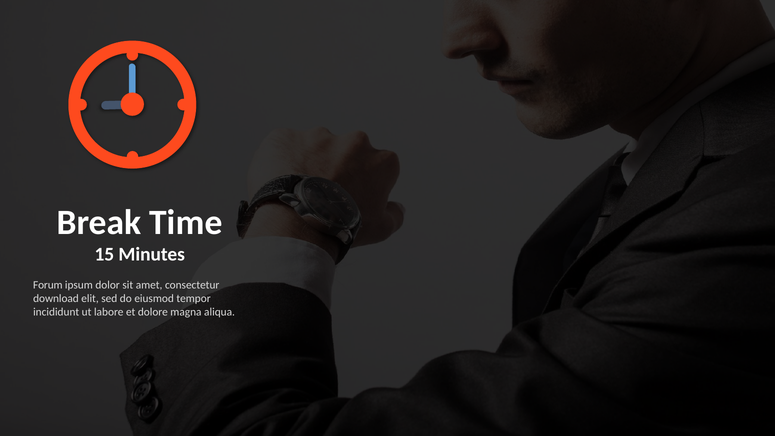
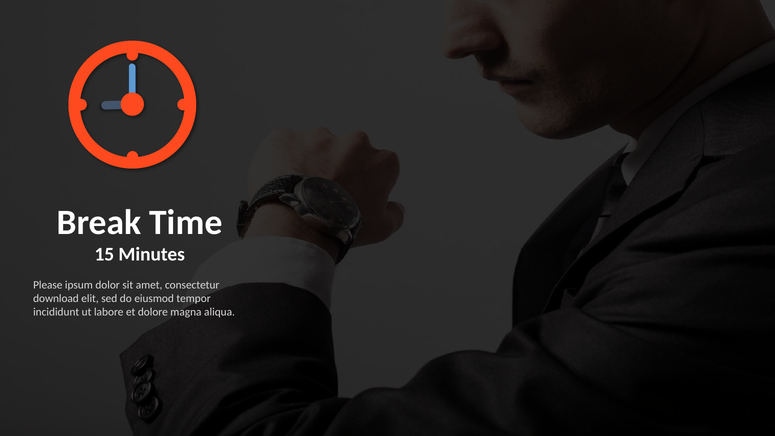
Forum: Forum -> Please
